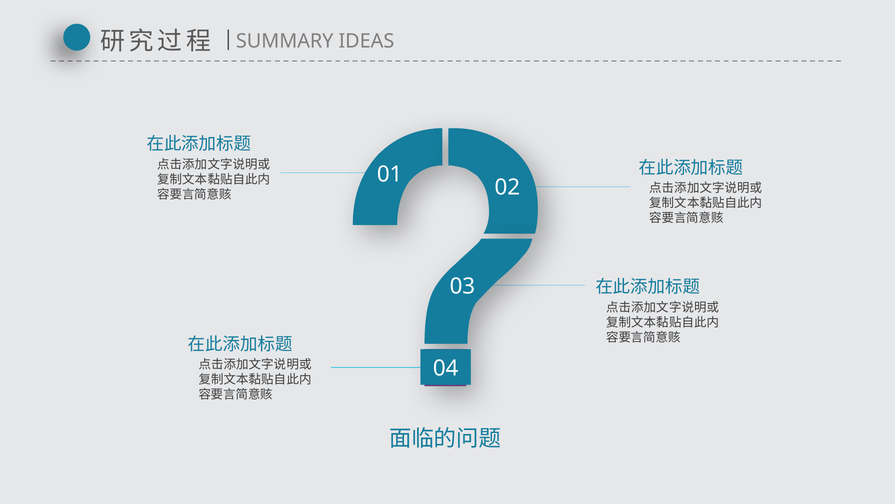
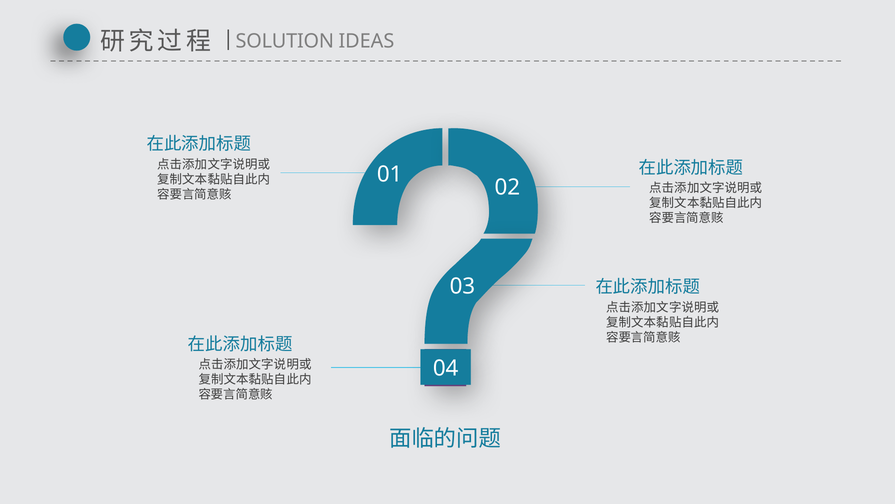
SUMMARY: SUMMARY -> SOLUTION
